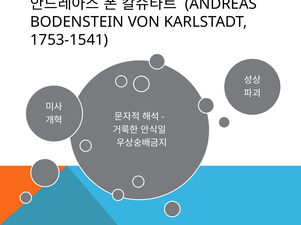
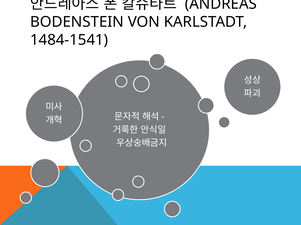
1753-1541: 1753-1541 -> 1484-1541
